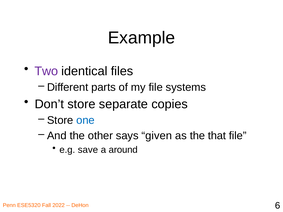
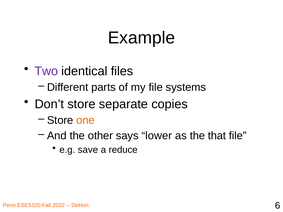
one colour: blue -> orange
given: given -> lower
around: around -> reduce
